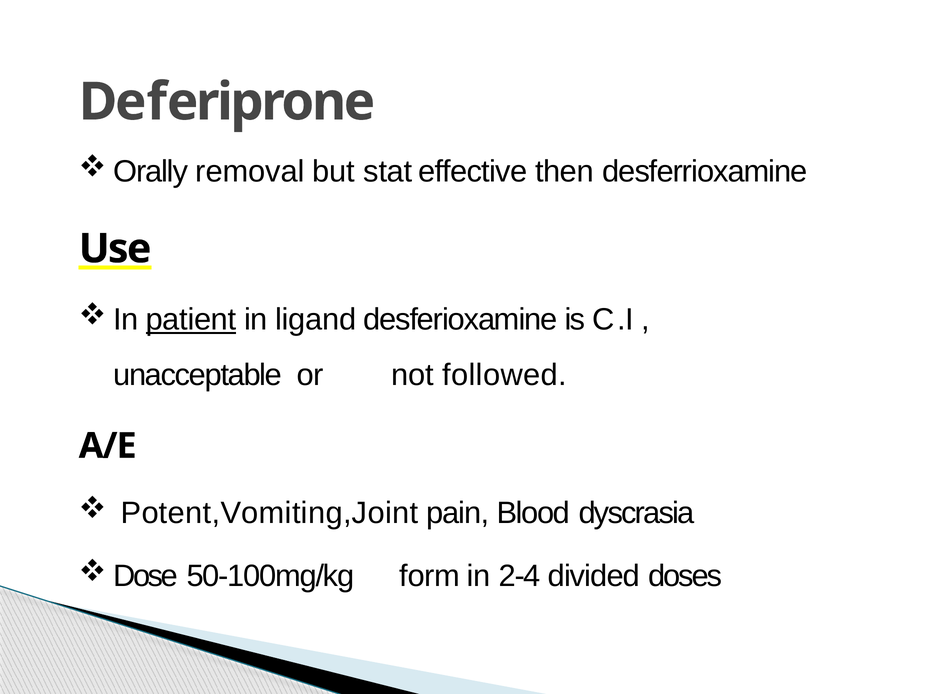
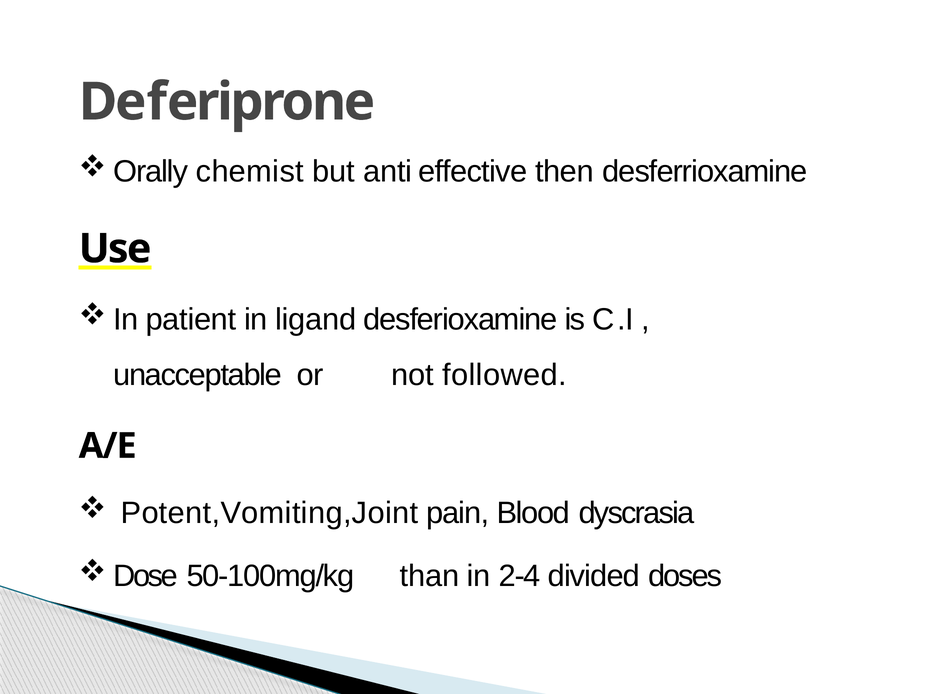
removal: removal -> chemist
stat: stat -> anti
patient underline: present -> none
form: form -> than
